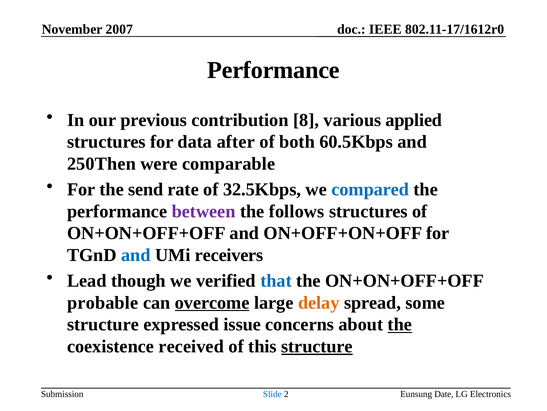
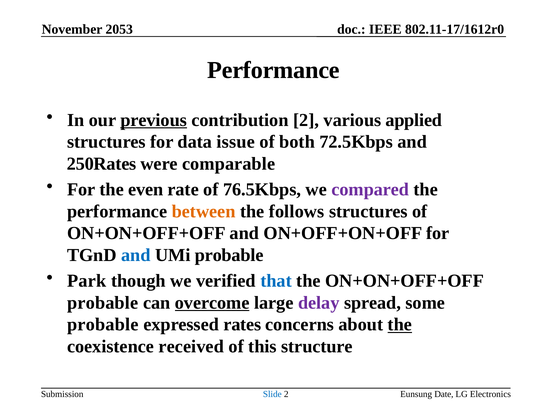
2007: 2007 -> 2053
previous underline: none -> present
contribution 8: 8 -> 2
after: after -> issue
60.5Kbps: 60.5Kbps -> 72.5Kbps
250Then: 250Then -> 250Rates
send: send -> even
32.5Kbps: 32.5Kbps -> 76.5Kbps
compared colour: blue -> purple
between colour: purple -> orange
UMi receivers: receivers -> probable
Lead: Lead -> Park
delay colour: orange -> purple
structure at (103, 324): structure -> probable
issue: issue -> rates
structure at (317, 346) underline: present -> none
